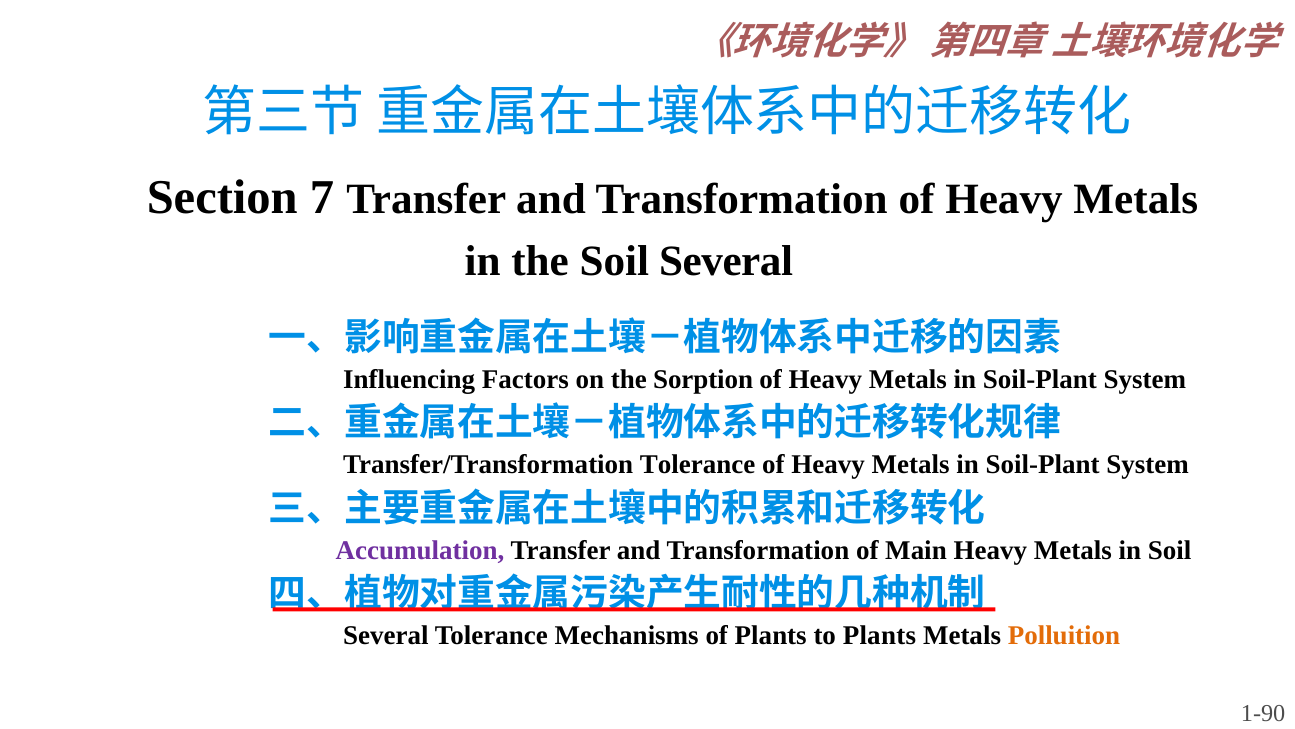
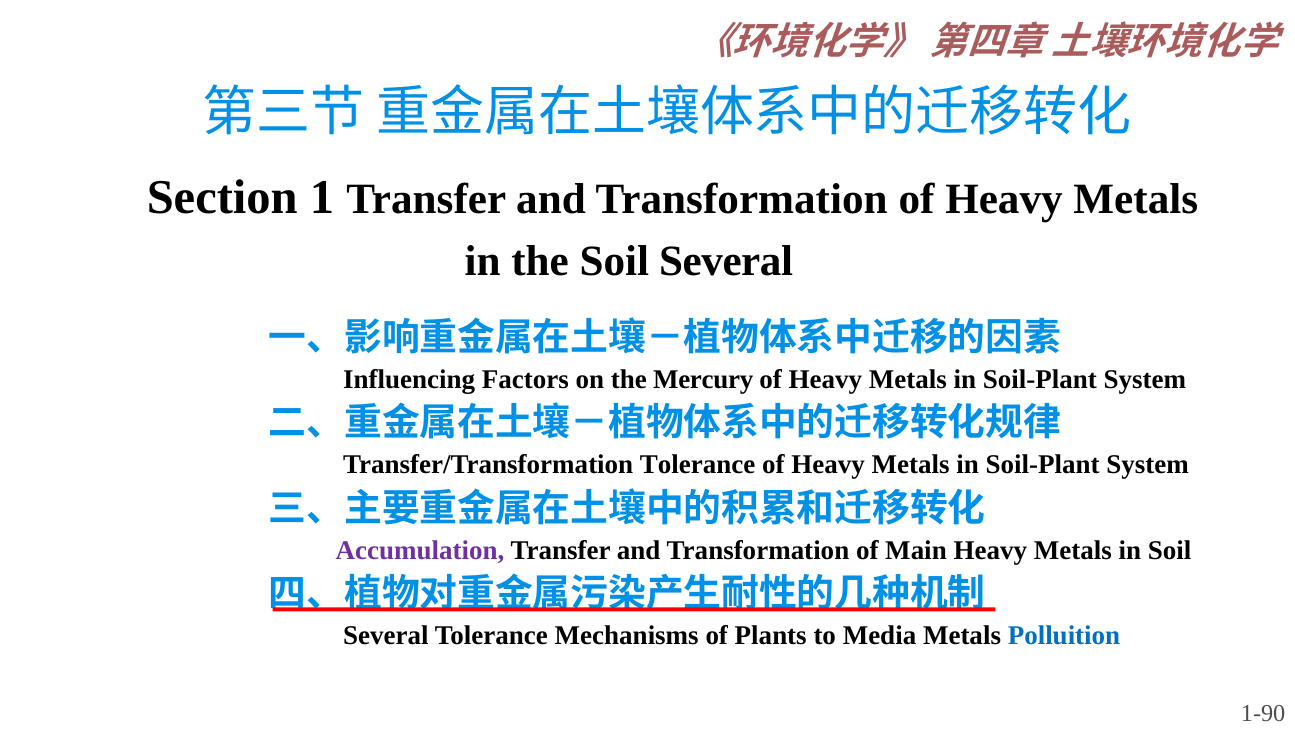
7: 7 -> 1
Sorption: Sorption -> Mercury
to Plants: Plants -> Media
Polluition colour: orange -> blue
